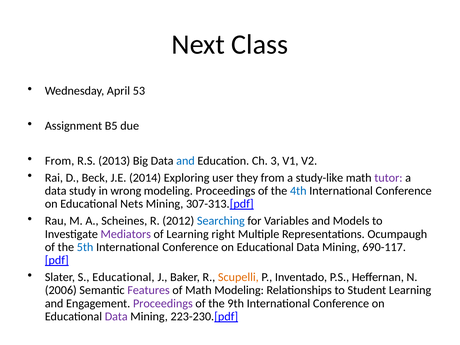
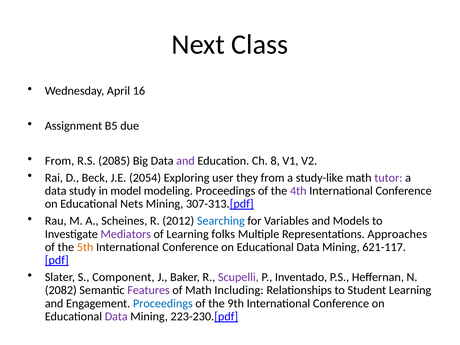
53: 53 -> 16
2013: 2013 -> 2085
and at (185, 161) colour: blue -> purple
3: 3 -> 8
2014: 2014 -> 2054
wrong: wrong -> model
4th colour: blue -> purple
right: right -> folks
Ocumpaugh: Ocumpaugh -> Approaches
5th colour: blue -> orange
690-117: 690-117 -> 621-117
S Educational: Educational -> Component
Scupelli colour: orange -> purple
2006: 2006 -> 2082
Math Modeling: Modeling -> Including
Proceedings at (163, 303) colour: purple -> blue
